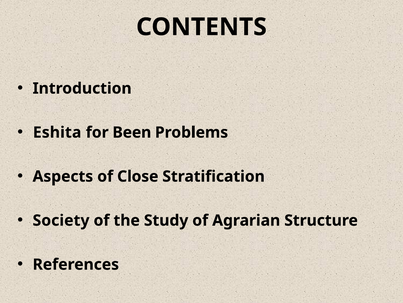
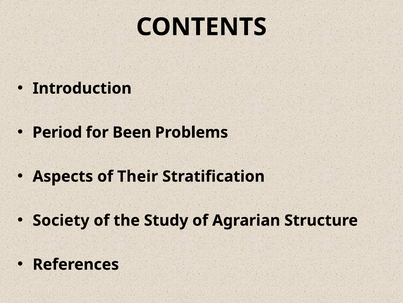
Eshita: Eshita -> Period
Close: Close -> Their
